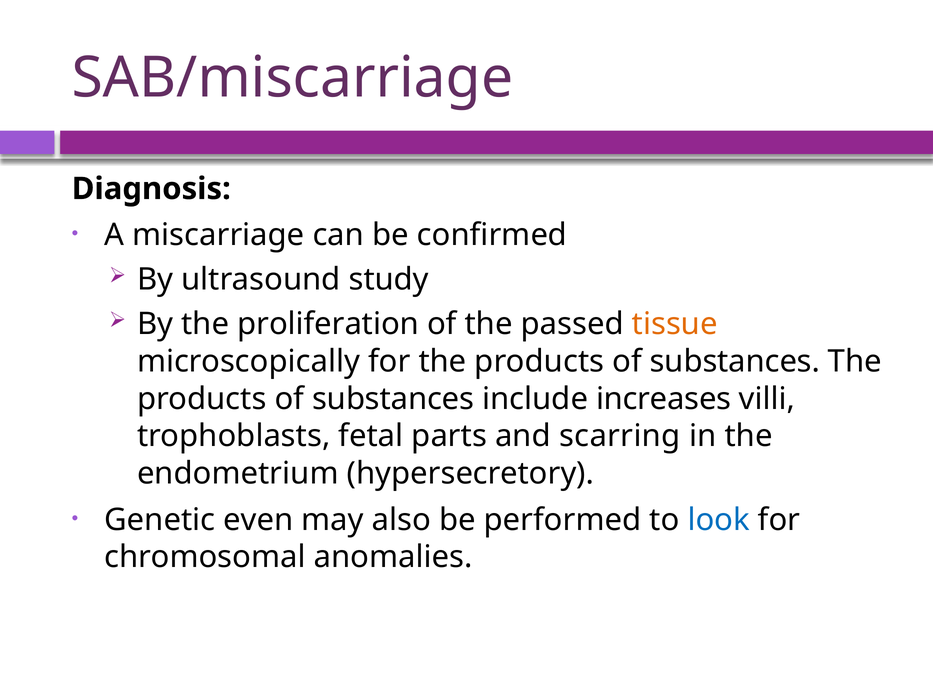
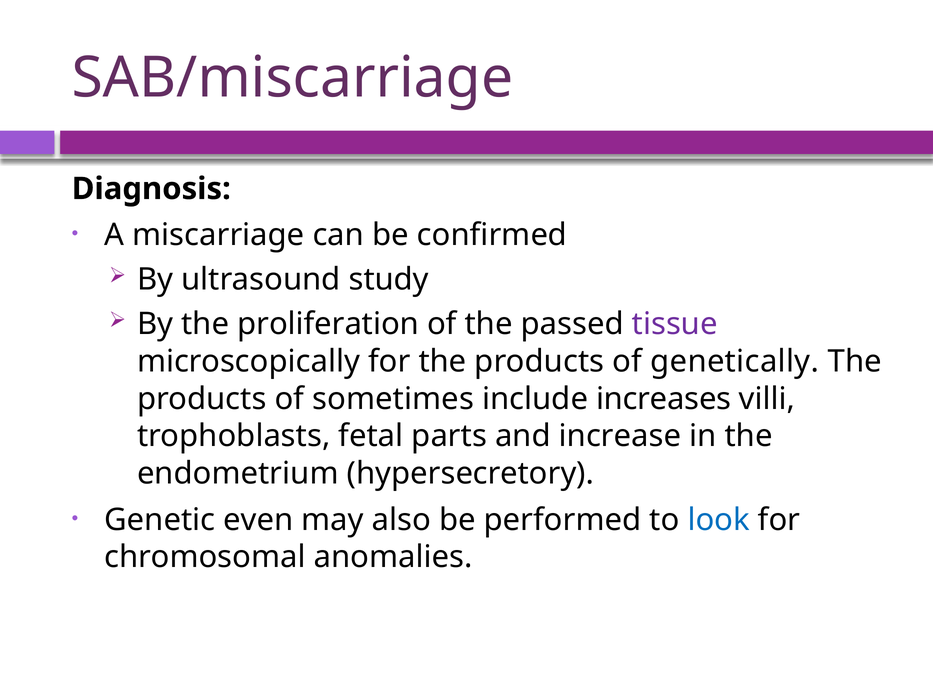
tissue colour: orange -> purple
substances at (735, 361): substances -> genetically
substances at (393, 399): substances -> sometimes
scarring: scarring -> increase
